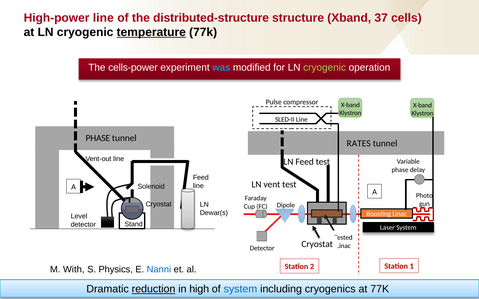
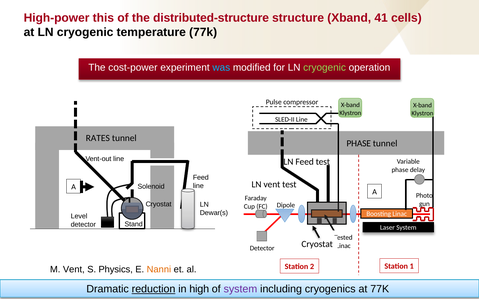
High-power line: line -> this
37: 37 -> 41
temperature underline: present -> none
cells-power: cells-power -> cost-power
PHASE at (98, 138): PHASE -> RATES
RATES at (359, 144): RATES -> PHASE
M With: With -> Vent
Nanni colour: blue -> orange
system at (240, 290) colour: blue -> purple
